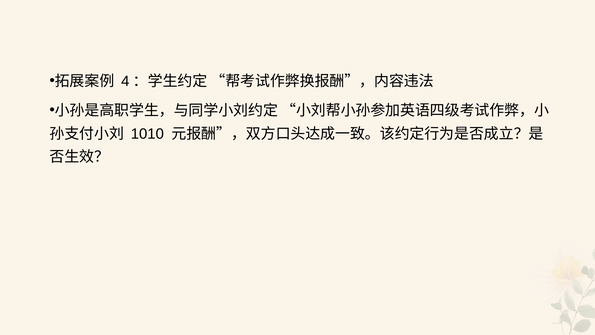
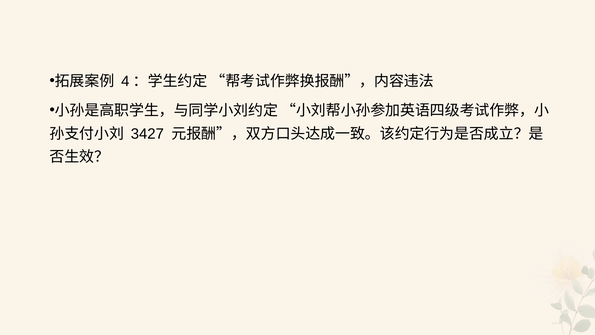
1010: 1010 -> 3427
